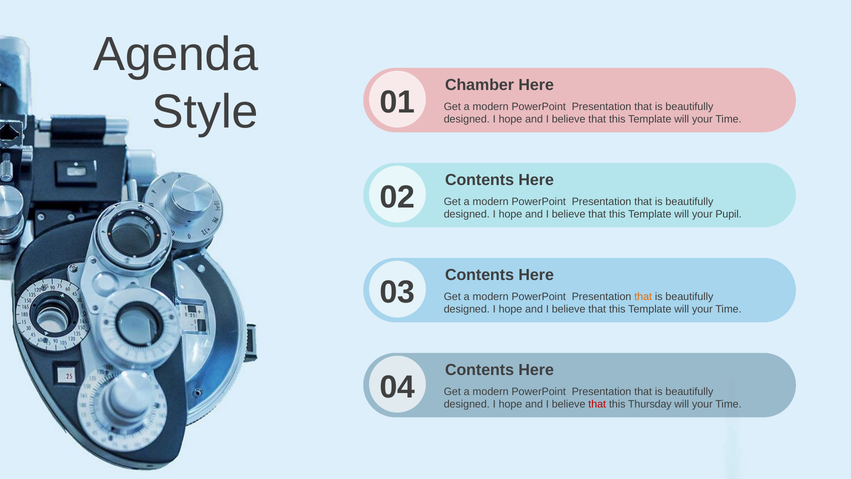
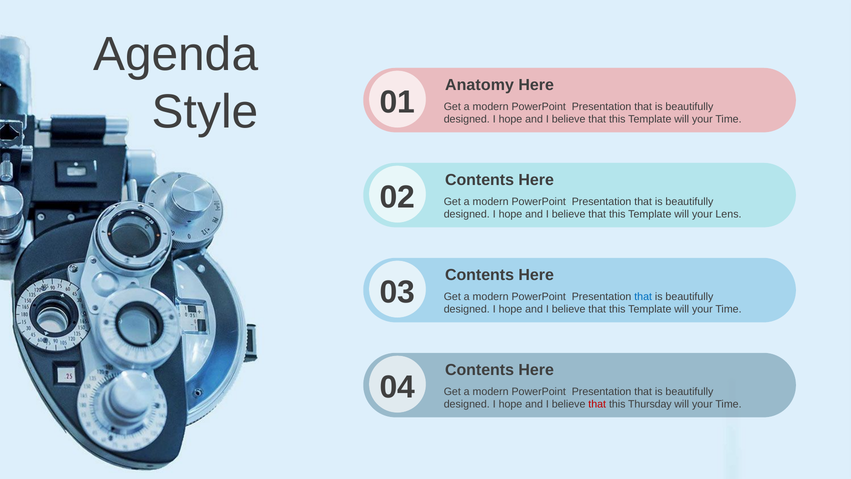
Chamber: Chamber -> Anatomy
Pupil: Pupil -> Lens
that at (643, 296) colour: orange -> blue
